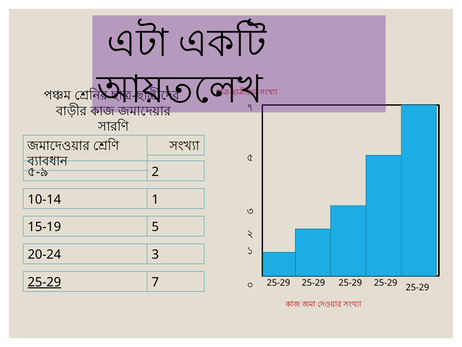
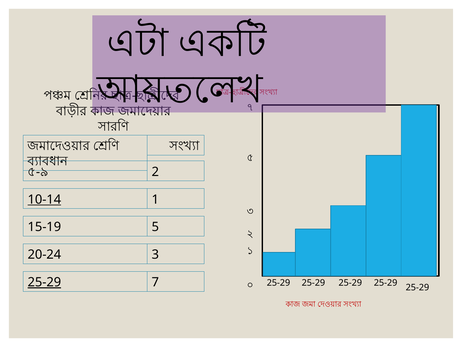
10-14 underline: none -> present
